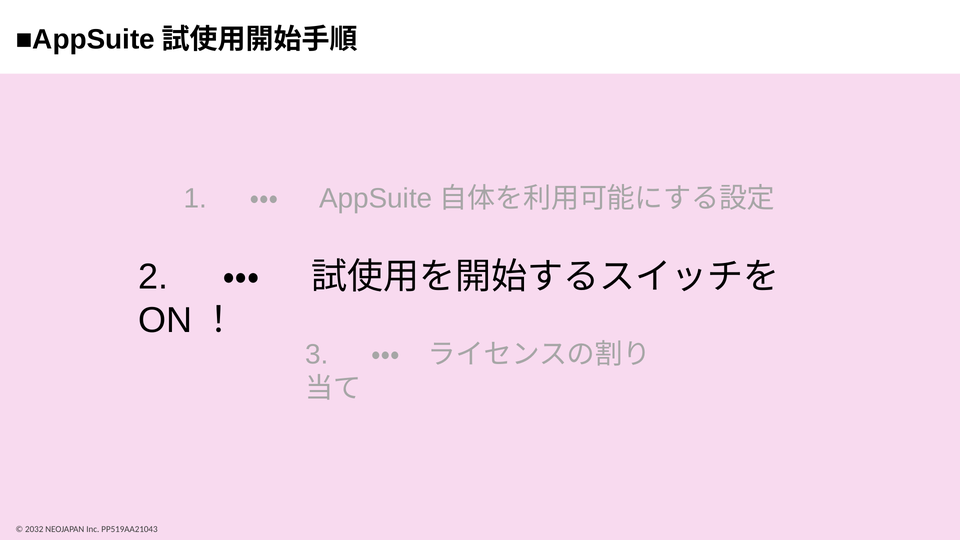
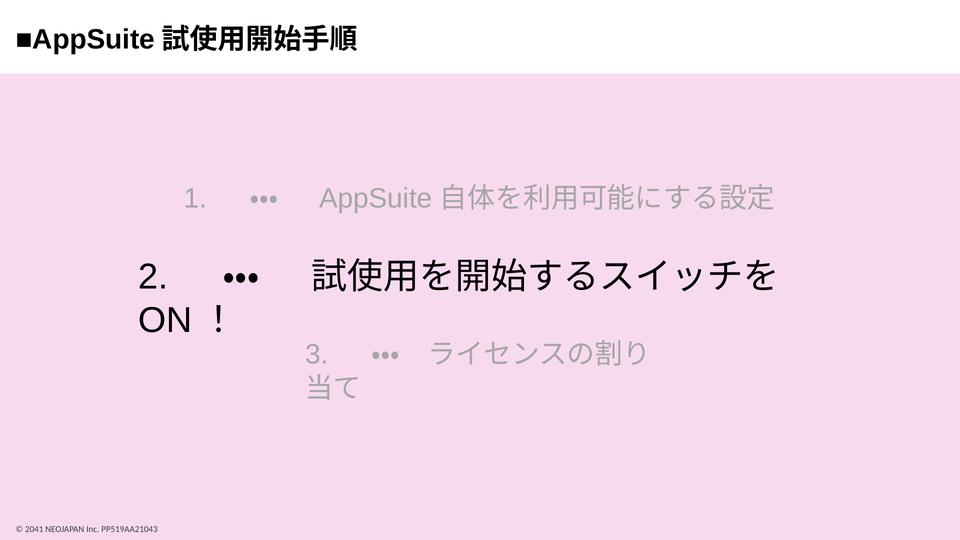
2032: 2032 -> 2041
